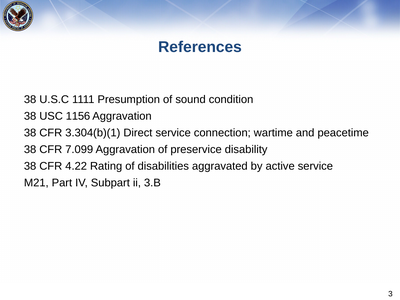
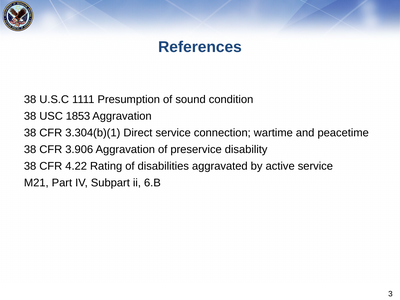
1156: 1156 -> 1853
7.099: 7.099 -> 3.906
3.B: 3.B -> 6.B
